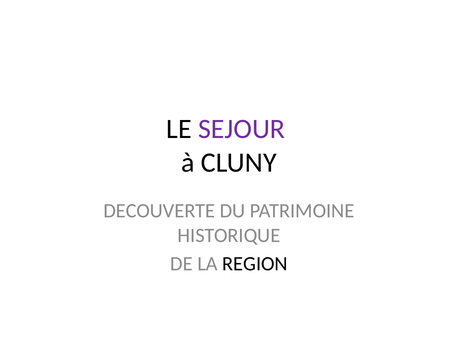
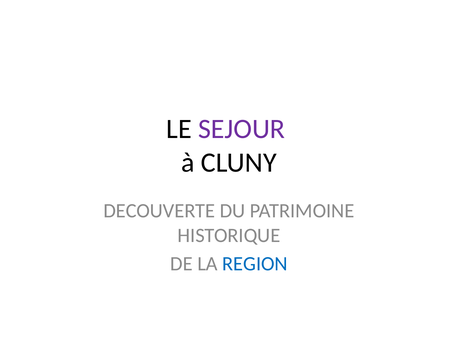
REGION colour: black -> blue
